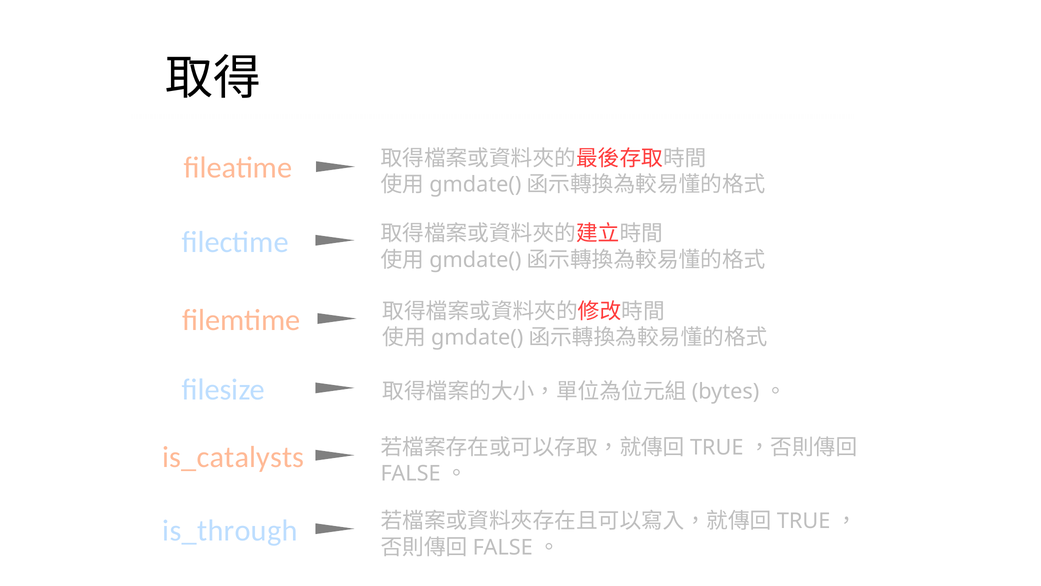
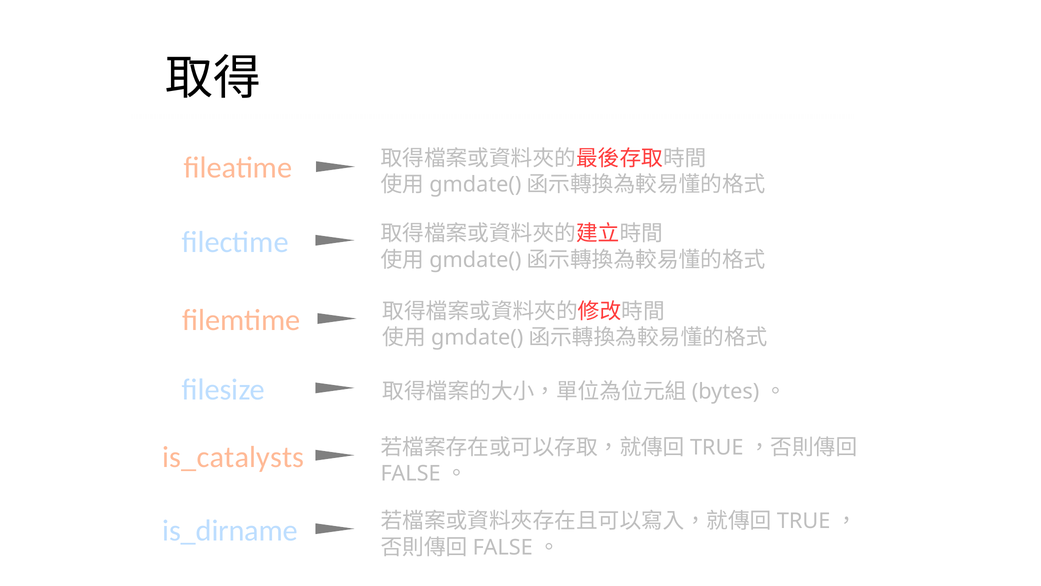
is_through: is_through -> is_dirname
